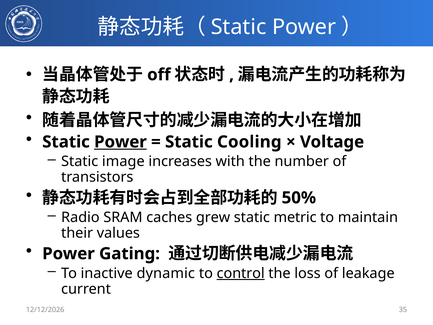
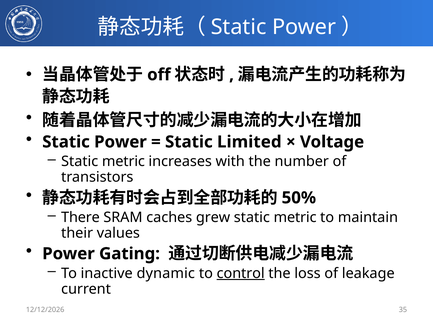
Power at (120, 142) underline: present -> none
Cooling: Cooling -> Limited
image at (123, 161): image -> metric
Radio: Radio -> There
